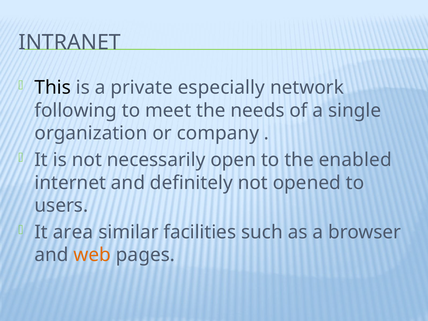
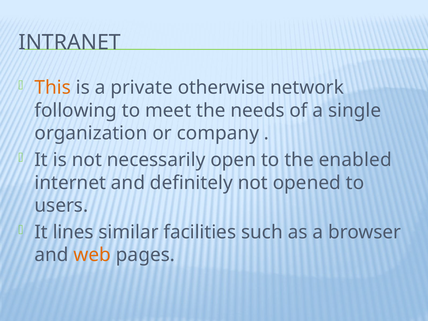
This colour: black -> orange
especially: especially -> otherwise
area: area -> lines
